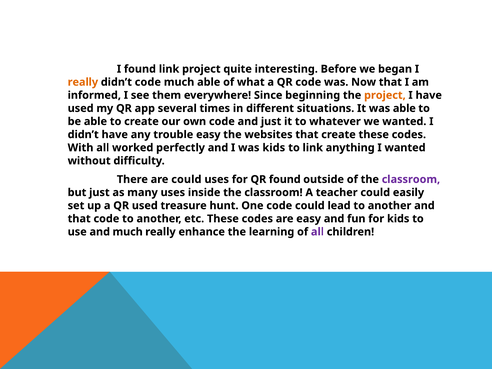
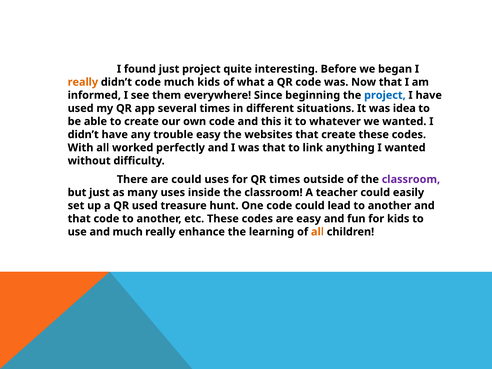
found link: link -> just
much able: able -> kids
project at (385, 95) colour: orange -> blue
was able: able -> idea
and just: just -> this
was kids: kids -> that
QR found: found -> times
all at (317, 232) colour: purple -> orange
